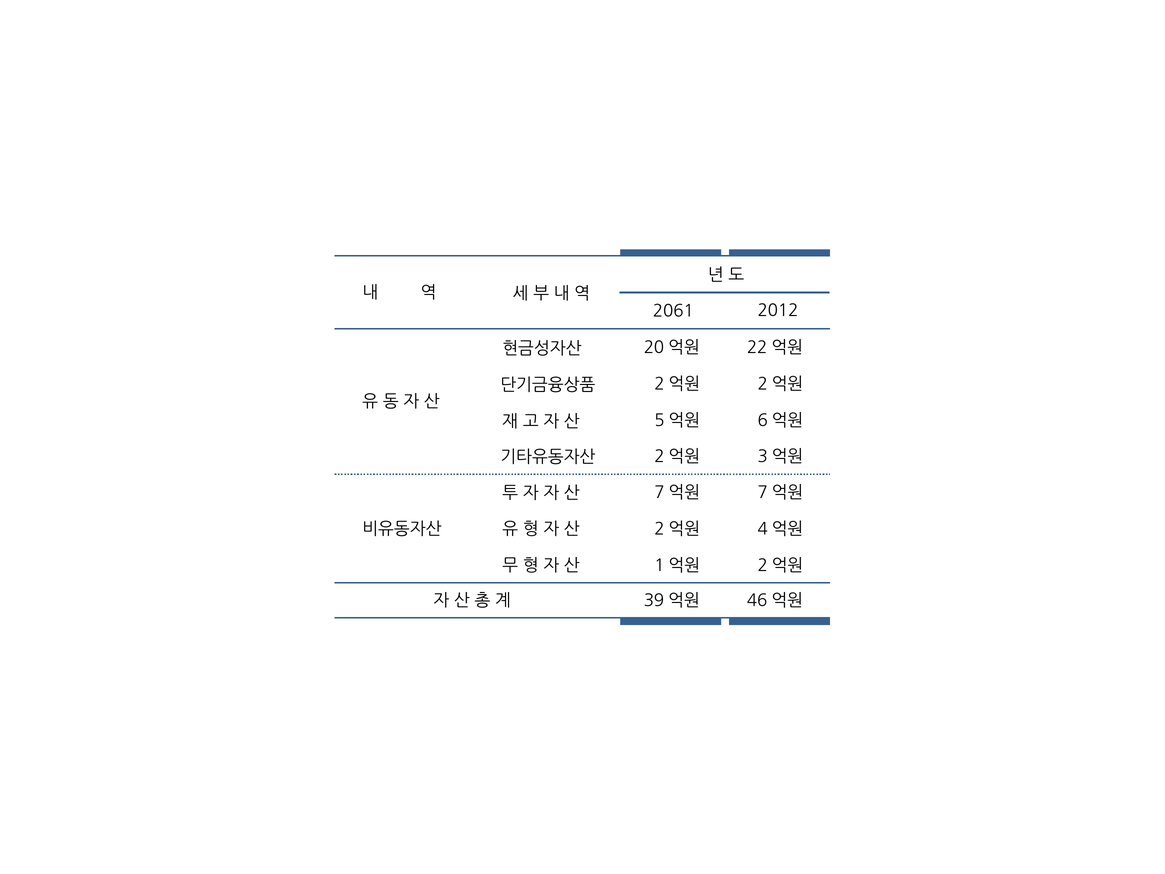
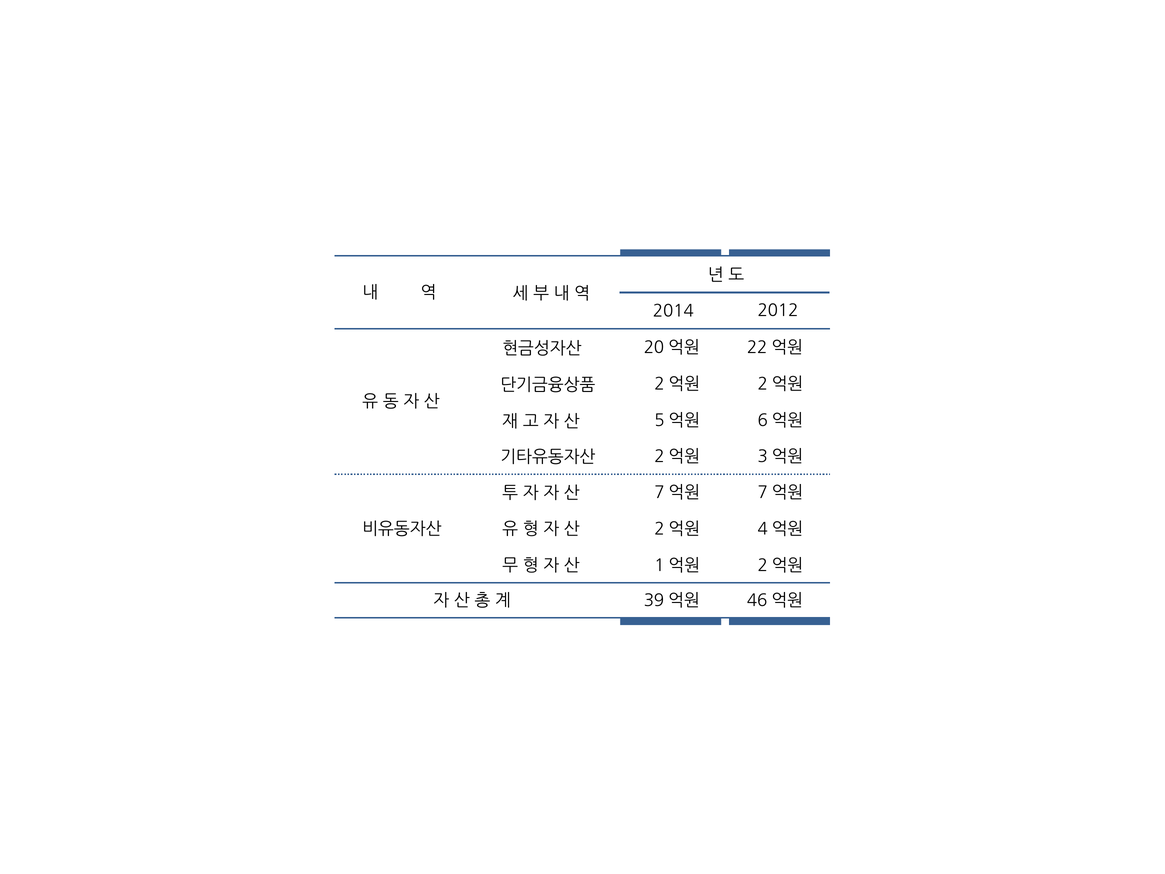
2061: 2061 -> 2014
